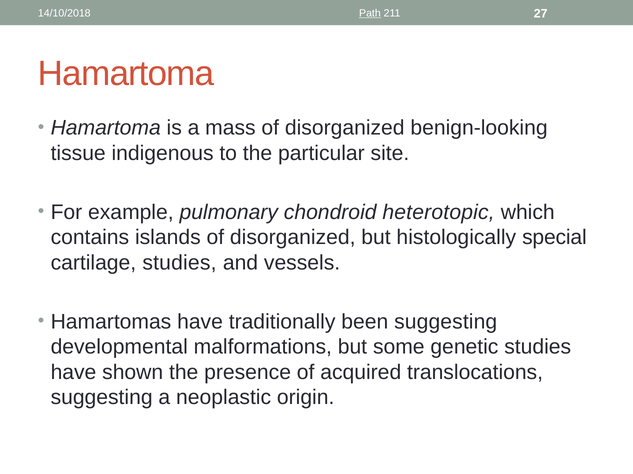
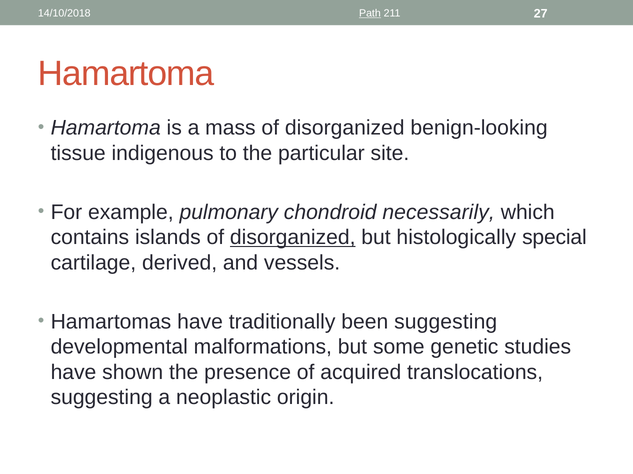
heterotopic: heterotopic -> necessarily
disorganized at (293, 238) underline: none -> present
cartilage studies: studies -> derived
